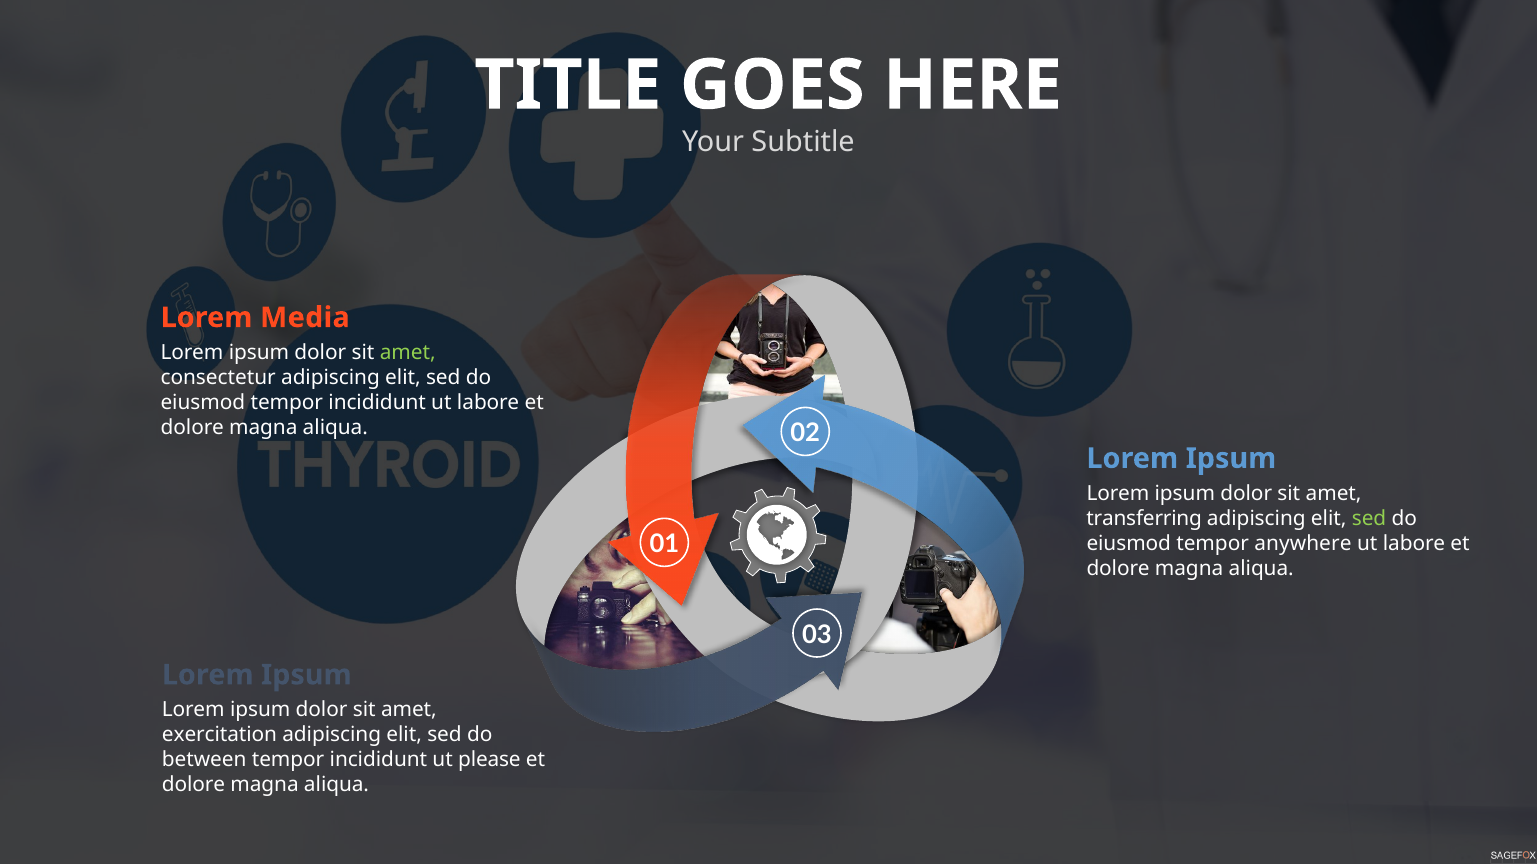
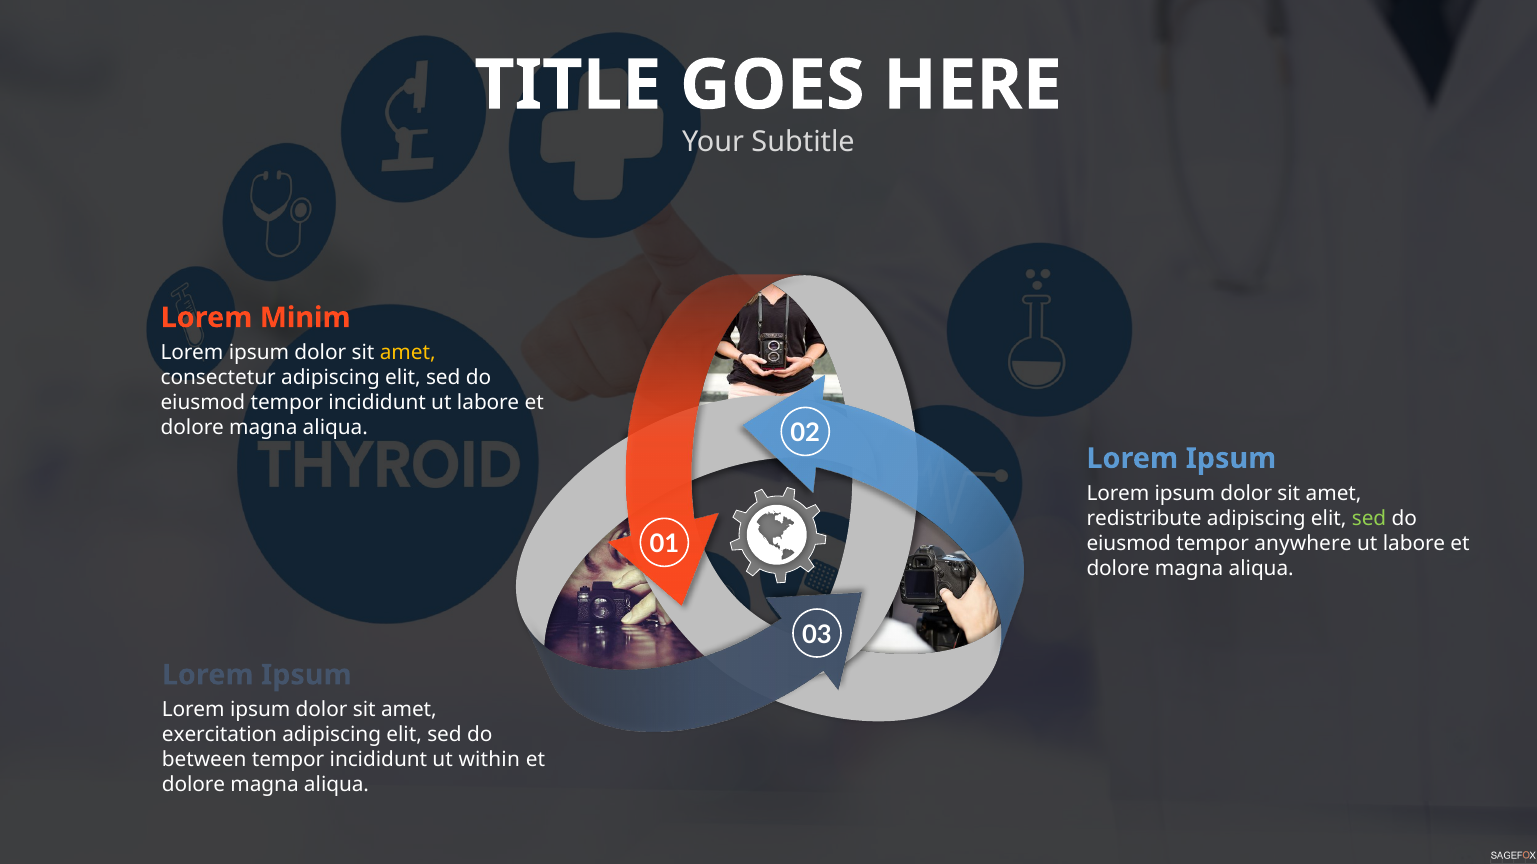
Media: Media -> Minim
amet at (408, 353) colour: light green -> yellow
transferring: transferring -> redistribute
please: please -> within
